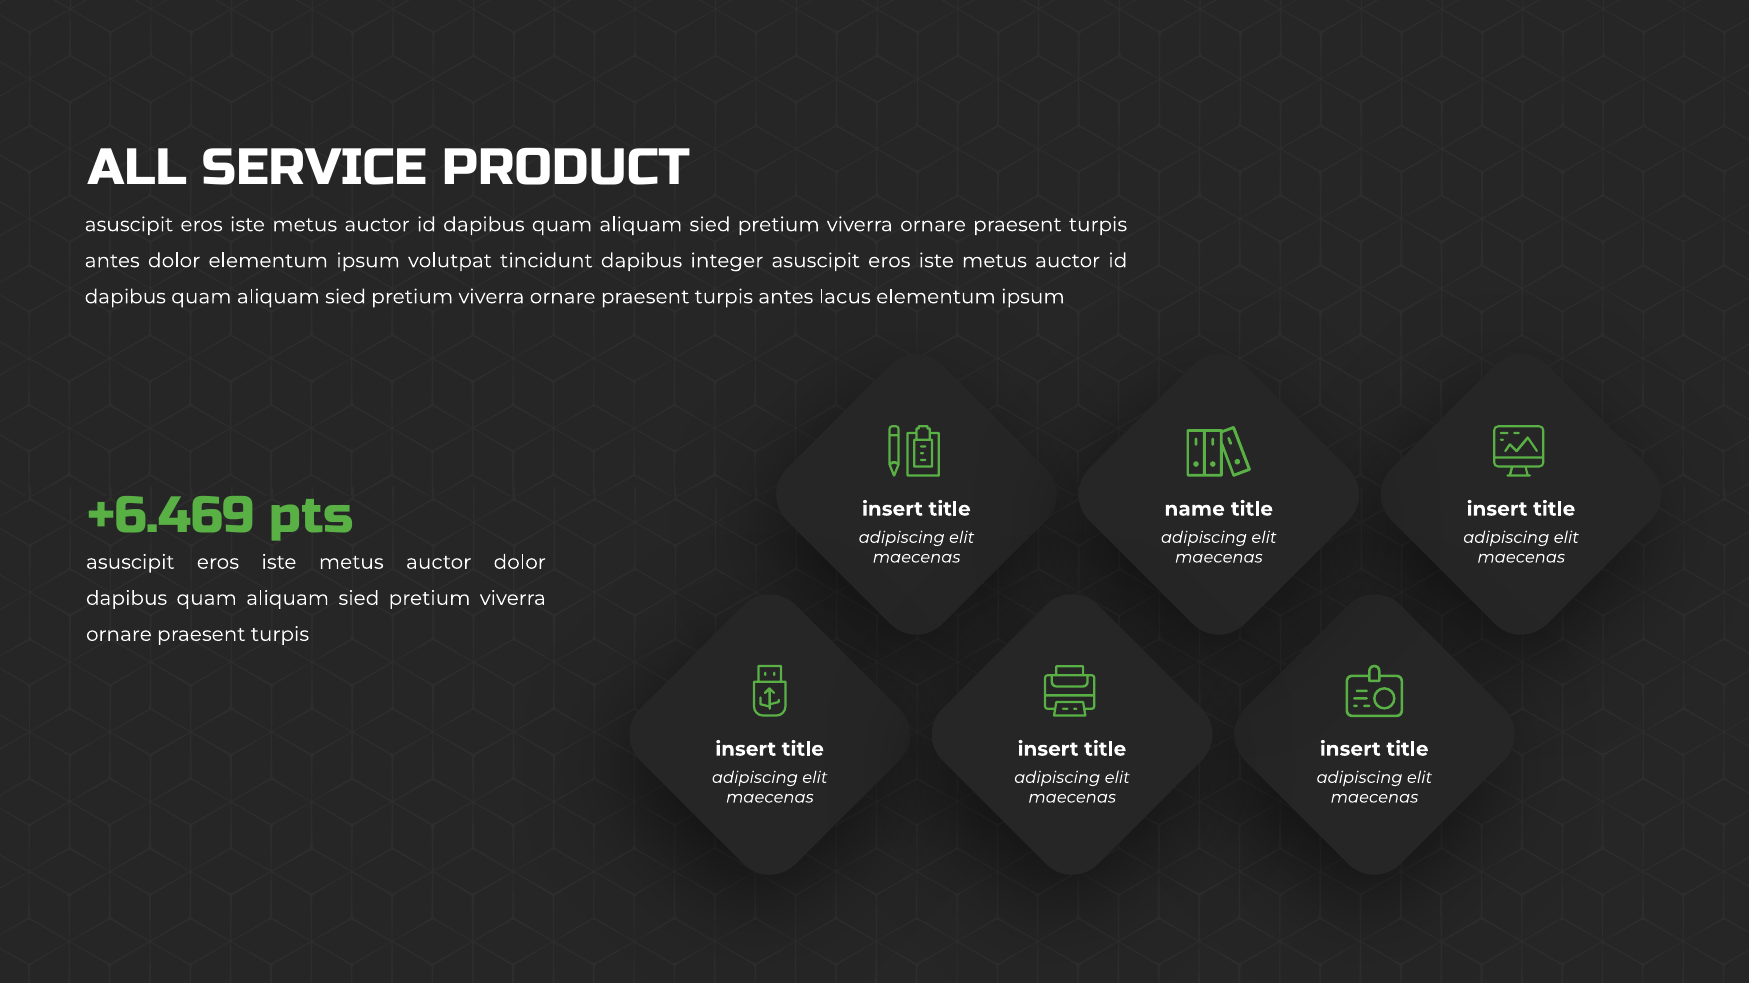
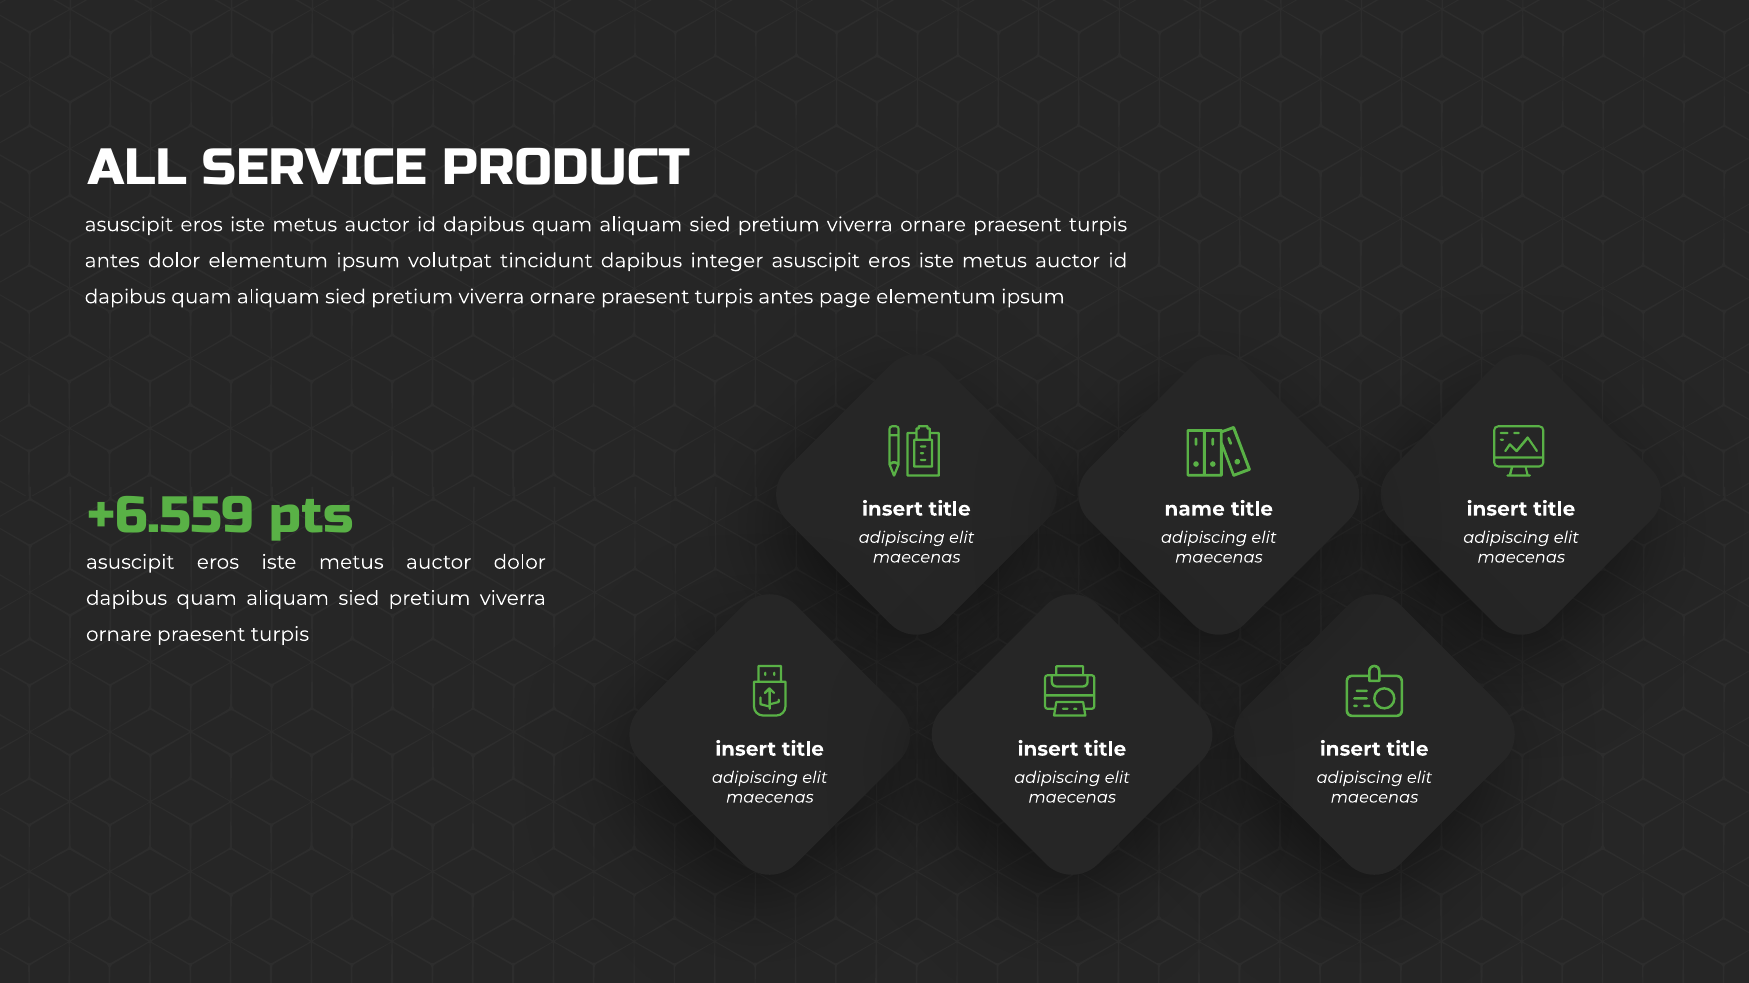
lacus: lacus -> page
+6.469: +6.469 -> +6.559
